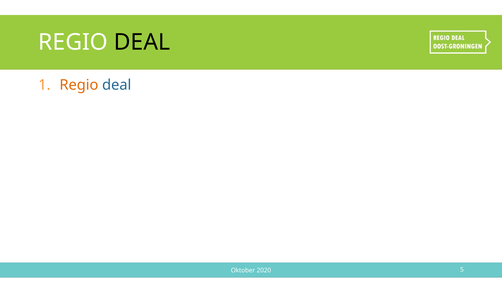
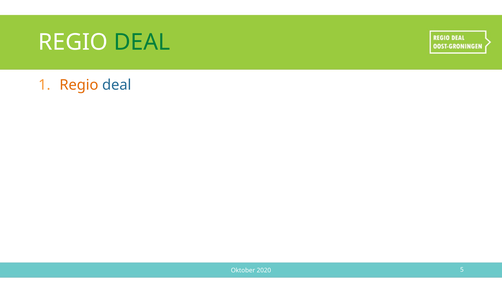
DEAL at (142, 42) colour: black -> green
